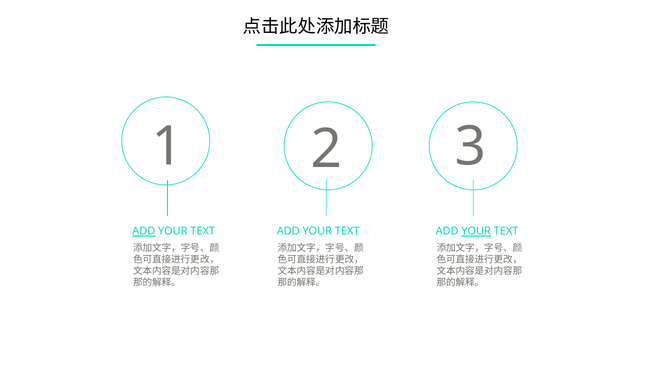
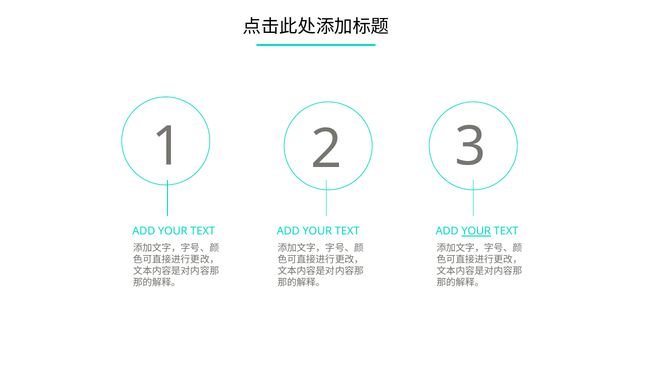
ADD at (144, 231) underline: present -> none
